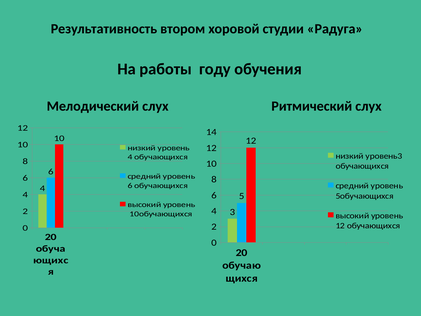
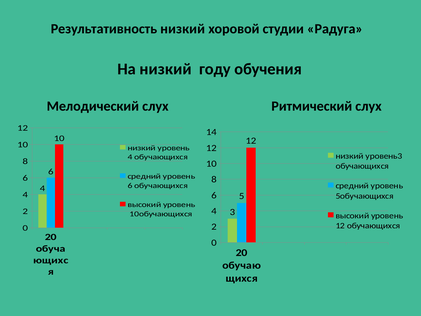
Результативность втором: втором -> низкий
На работы: работы -> низкий
